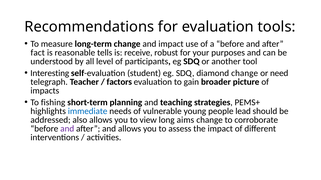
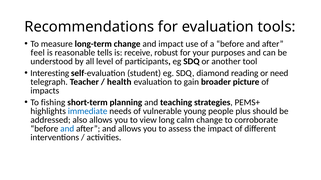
fact: fact -> feel
diamond change: change -> reading
factors: factors -> health
lead: lead -> plus
aims: aims -> calm
and at (67, 129) colour: purple -> blue
